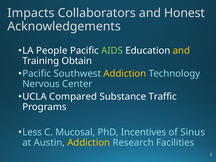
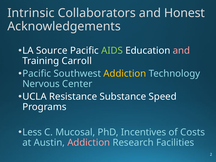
Impacts: Impacts -> Intrinsic
People: People -> Source
and at (181, 51) colour: yellow -> pink
Obtain: Obtain -> Carroll
Compared: Compared -> Resistance
Traffic: Traffic -> Speed
Sinus: Sinus -> Costs
Addiction at (89, 143) colour: yellow -> pink
